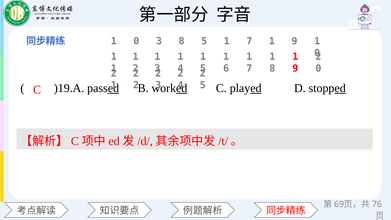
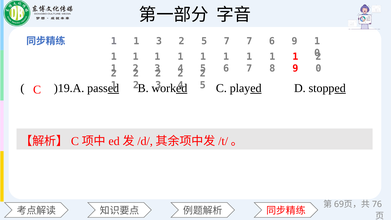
0 at (136, 41): 0 -> 1
8 at (182, 41): 8 -> 2
1 at (227, 41): 1 -> 7
1 at (272, 41): 1 -> 6
